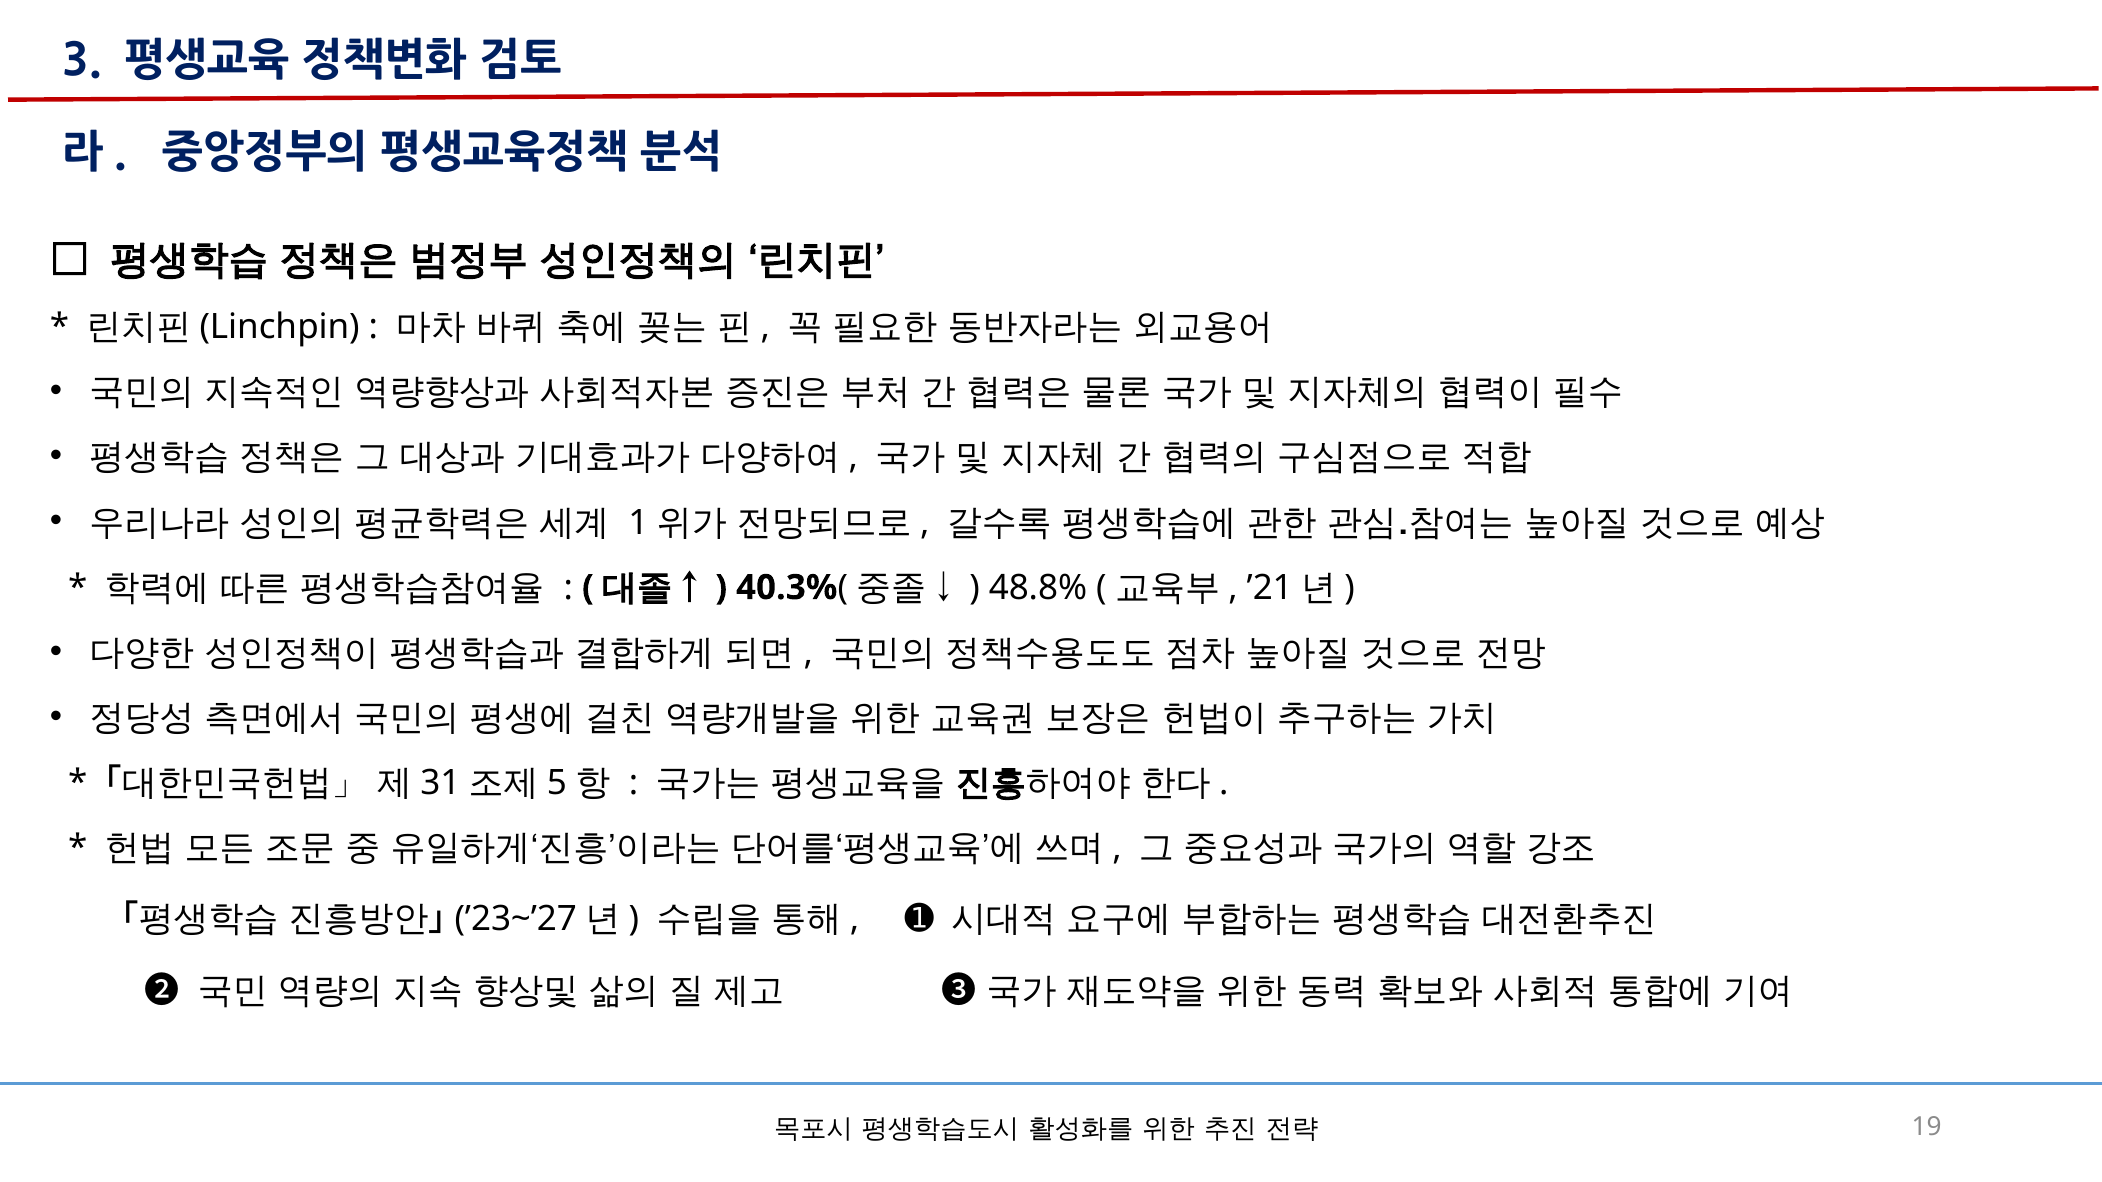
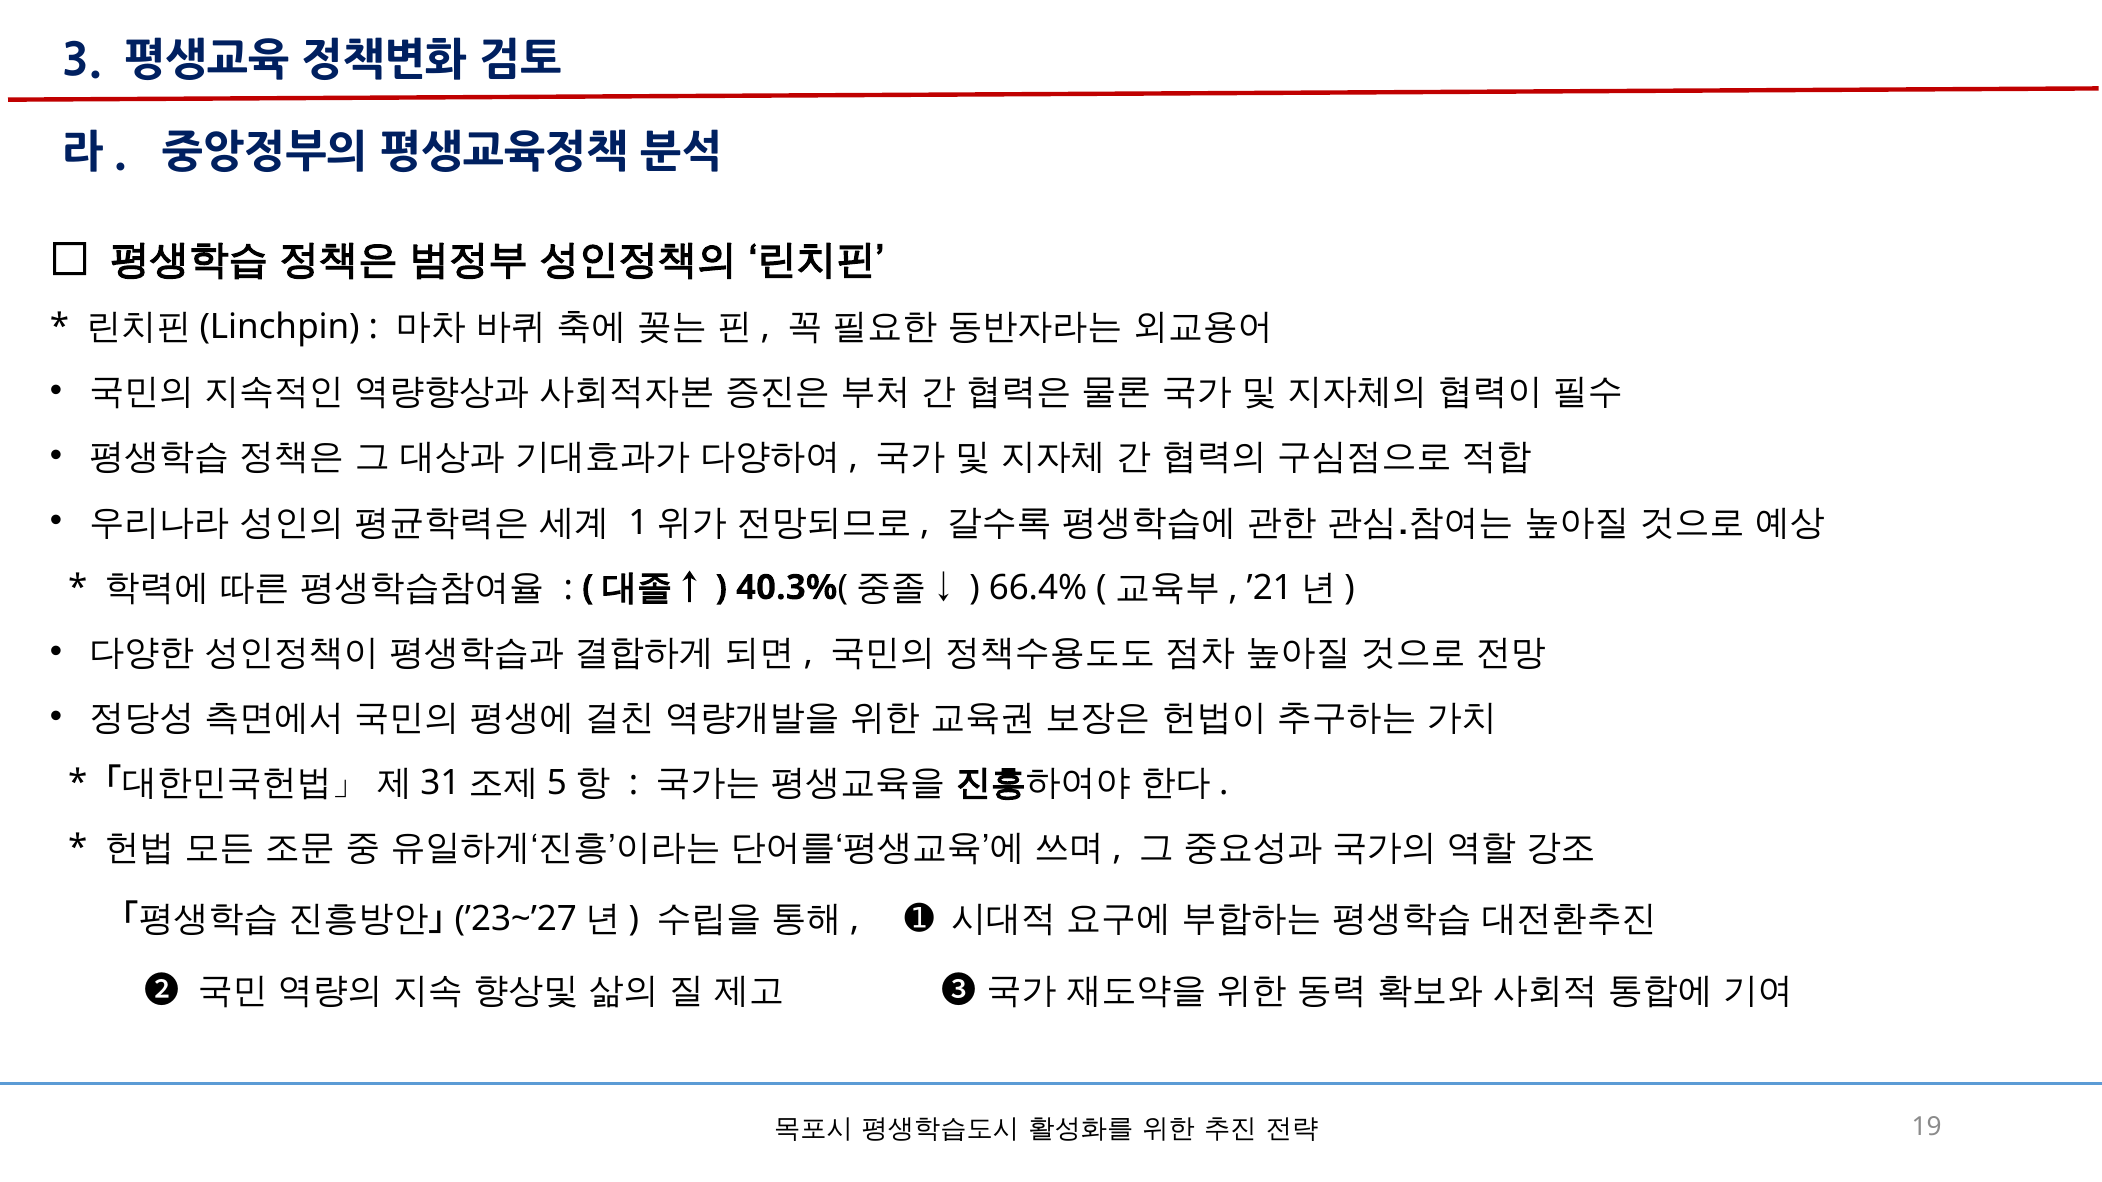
48.8%: 48.8% -> 66.4%
